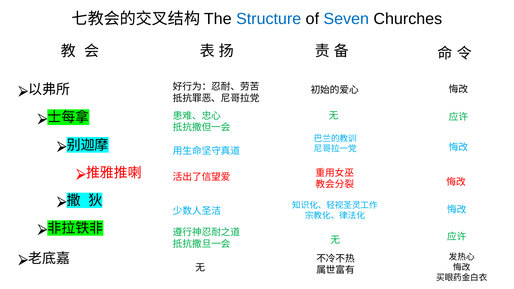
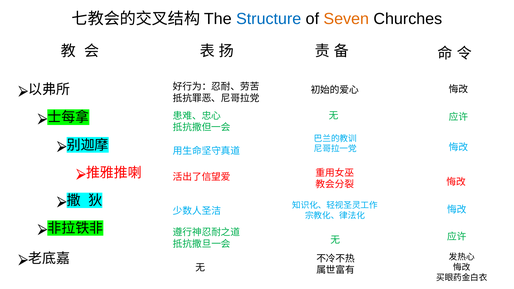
Seven colour: blue -> orange
